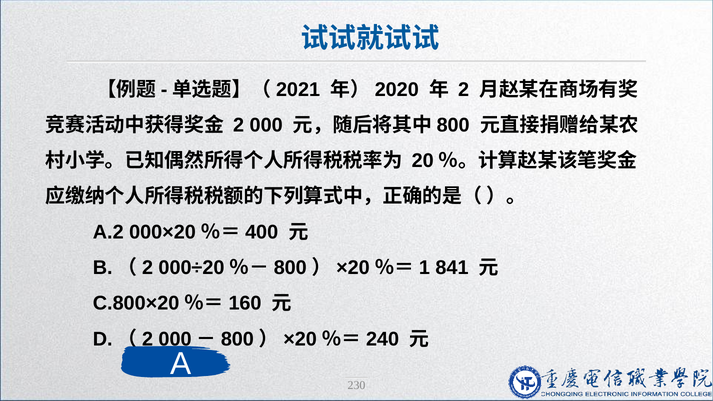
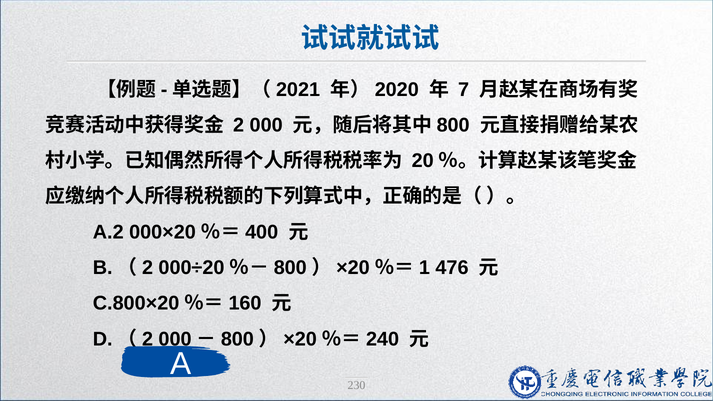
2 at (464, 89): 2 -> 7
841: 841 -> 476
